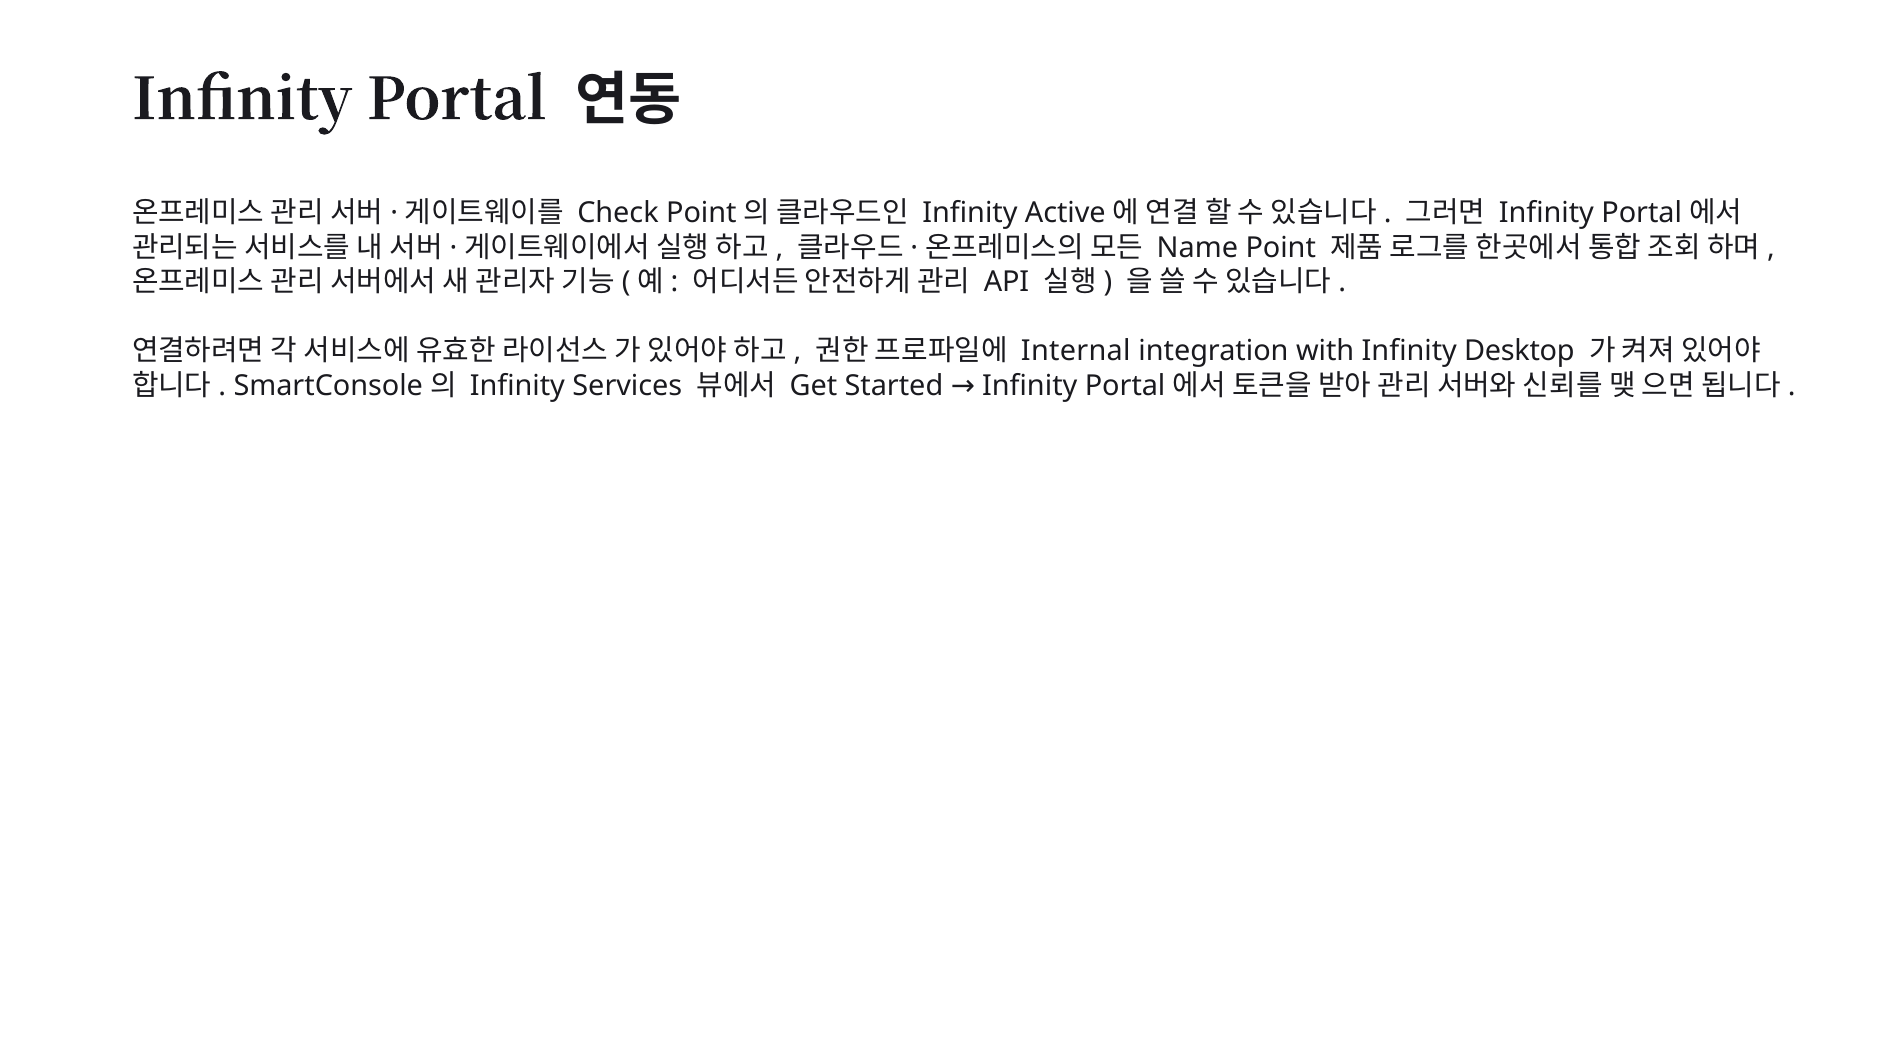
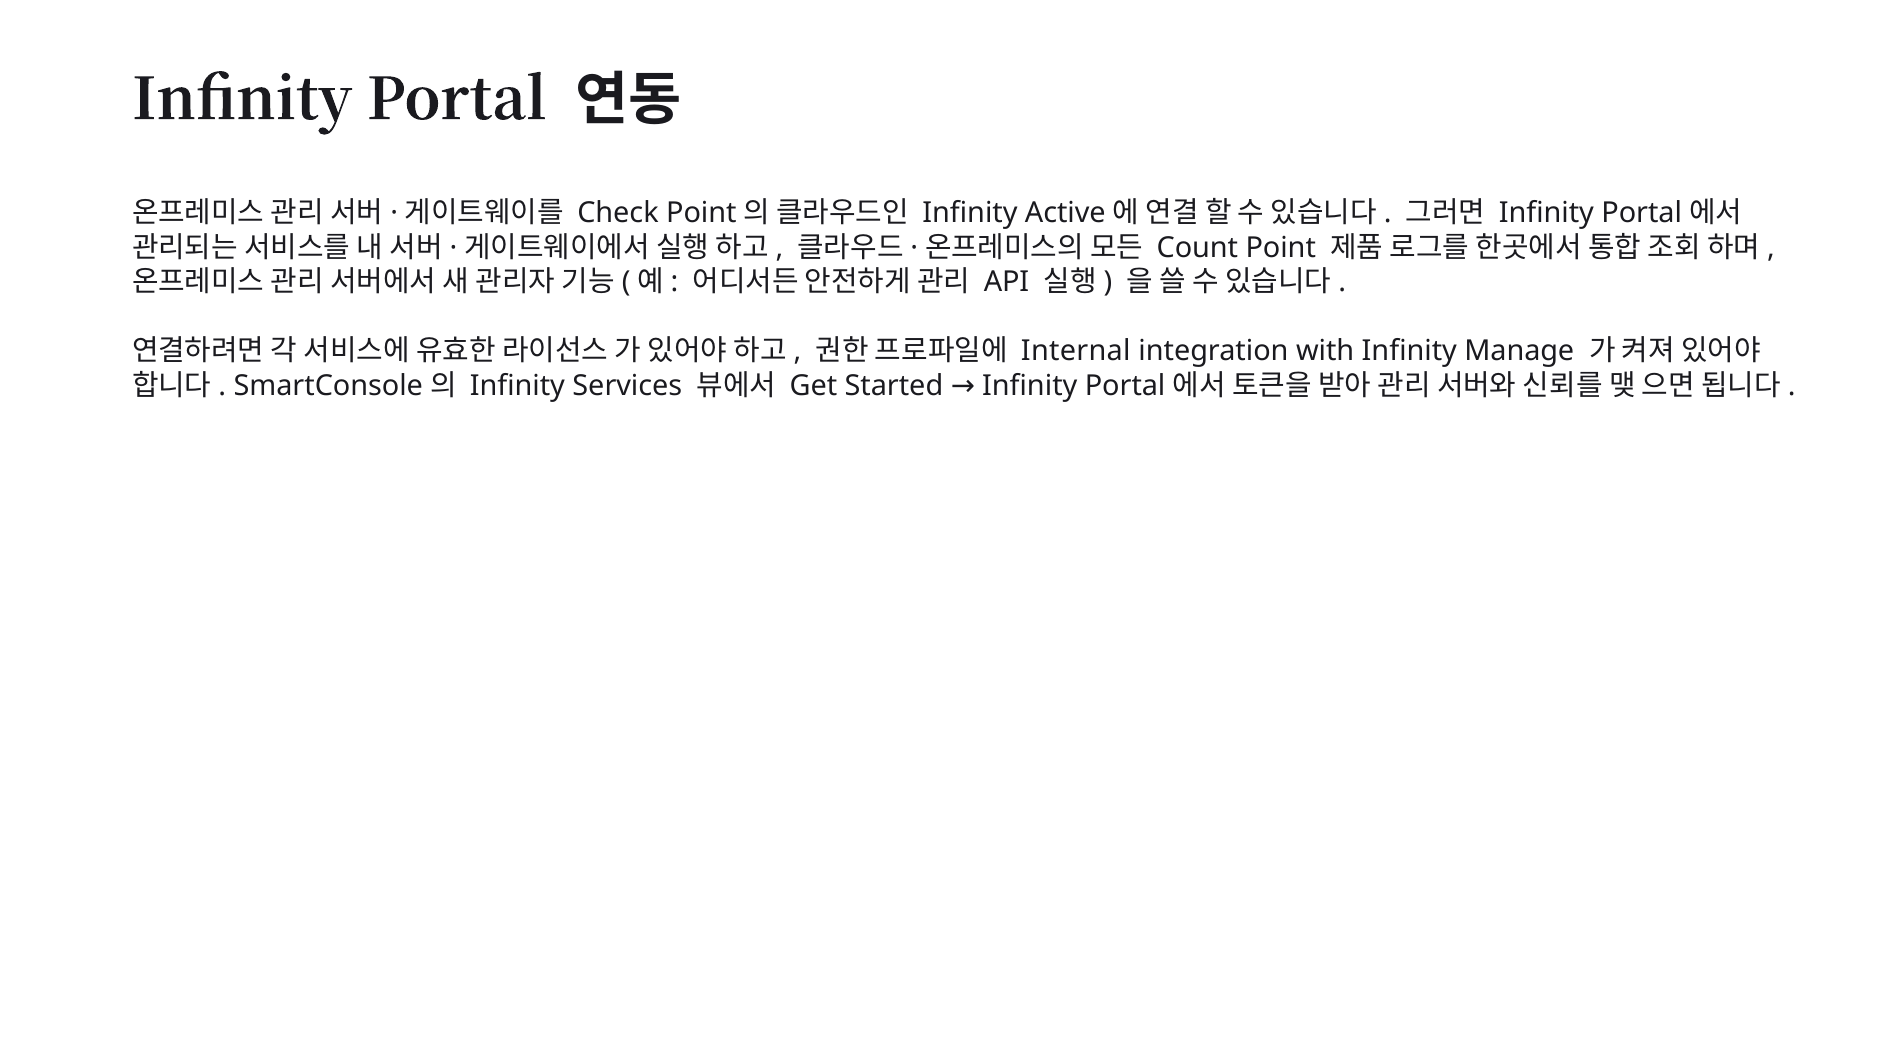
Name: Name -> Count
Desktop: Desktop -> Manage
